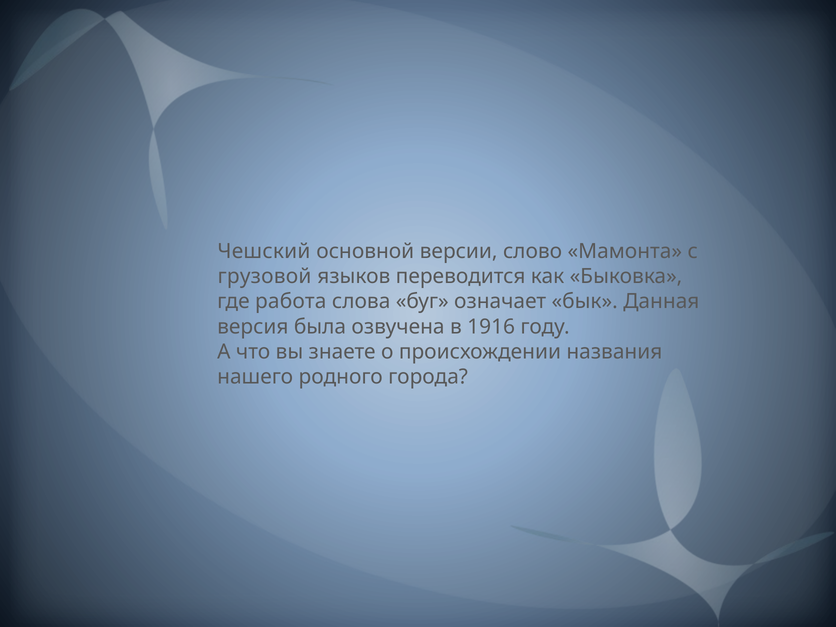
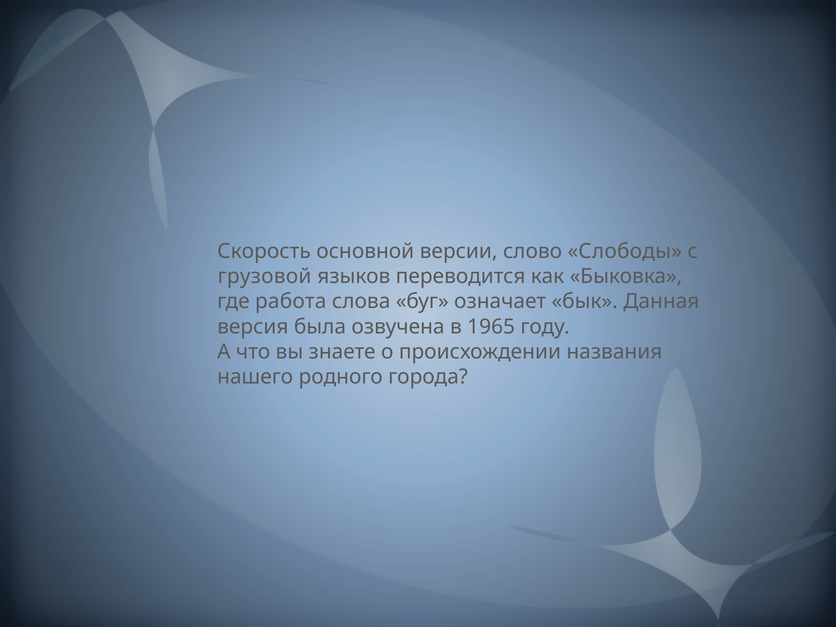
Чешский: Чешский -> Скорость
Мамонта: Мамонта -> Слободы
1916: 1916 -> 1965
